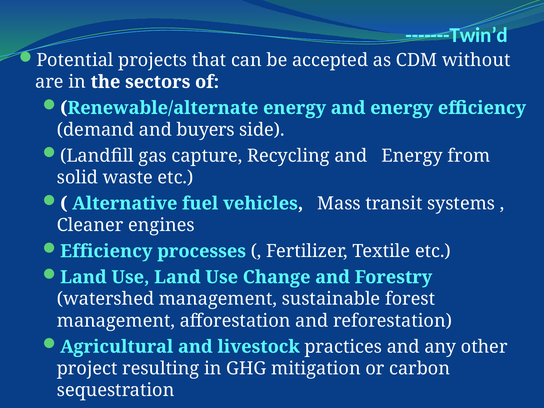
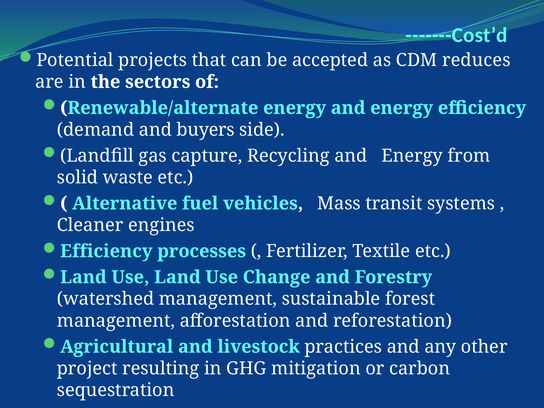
-------Twin’d: -------Twin’d -> -------Cost’d
without: without -> reduces
